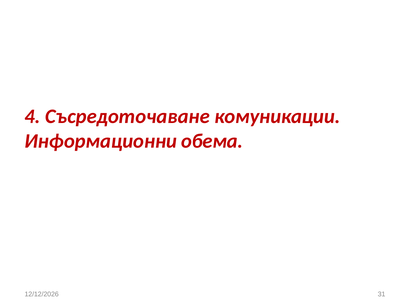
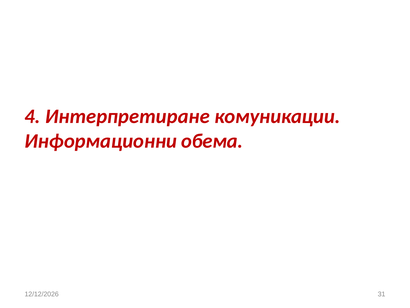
Съсредоточаване: Съсредоточаване -> Интерпретиране
